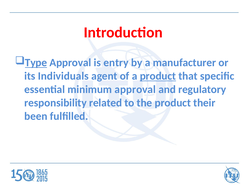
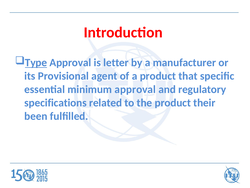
entry: entry -> letter
Individuals: Individuals -> Provisional
product at (158, 76) underline: present -> none
responsibility: responsibility -> specifications
